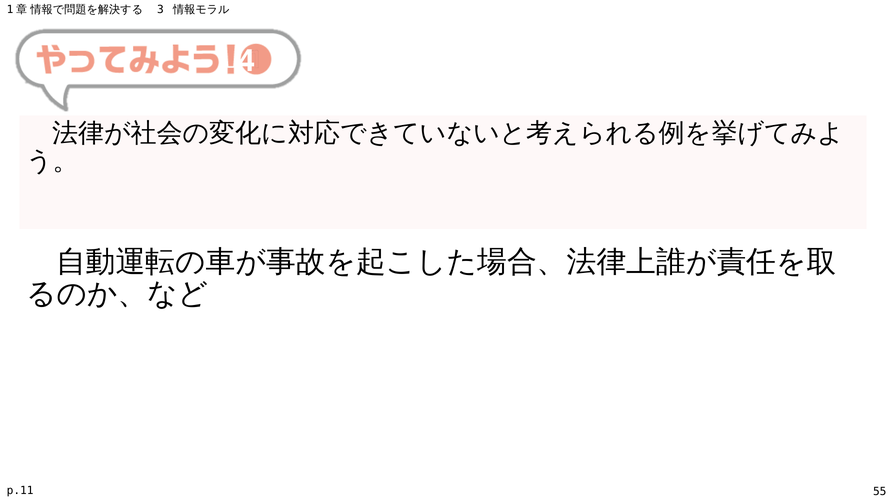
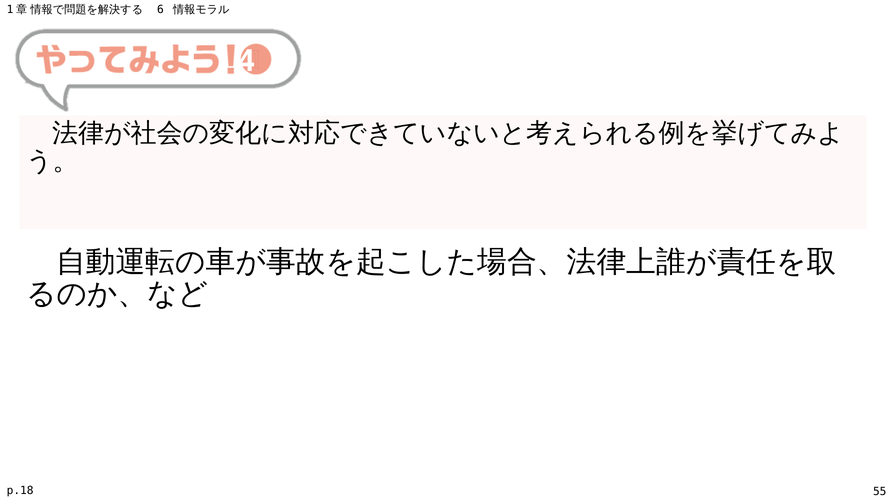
3: 3 -> 6
p.11: p.11 -> p.18
